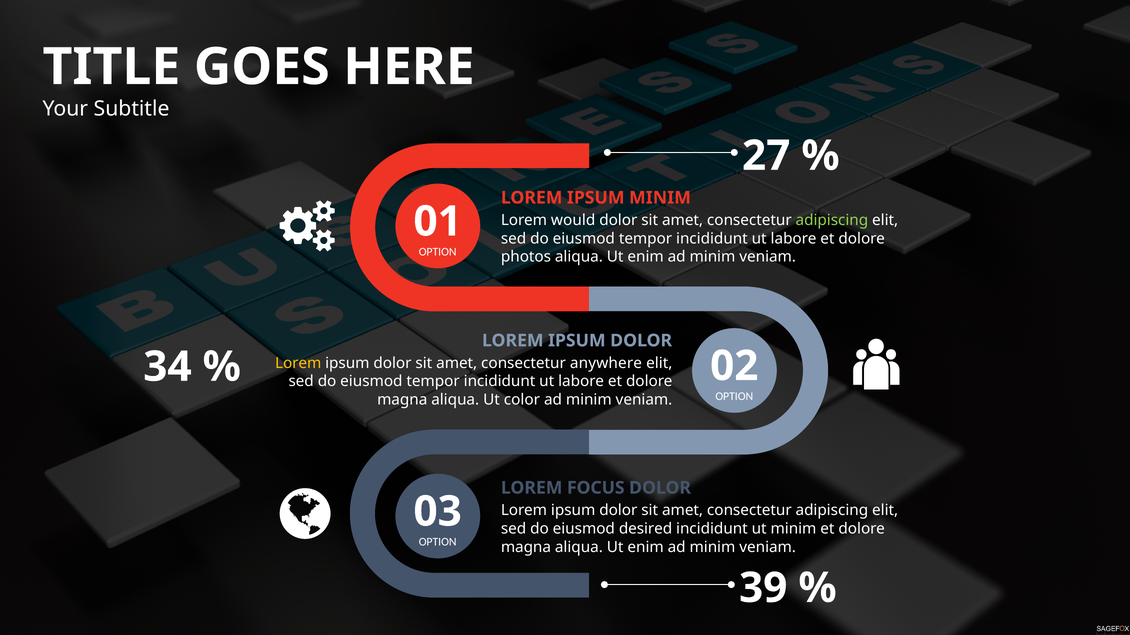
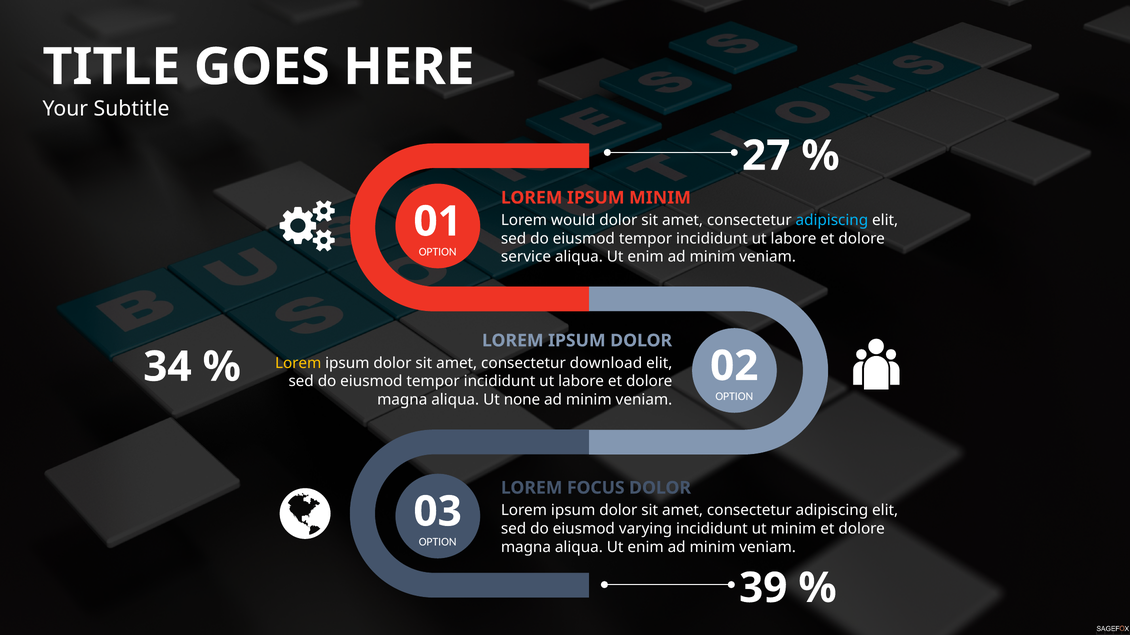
adipiscing at (832, 220) colour: light green -> light blue
photos: photos -> service
anywhere: anywhere -> download
color: color -> none
desired: desired -> varying
